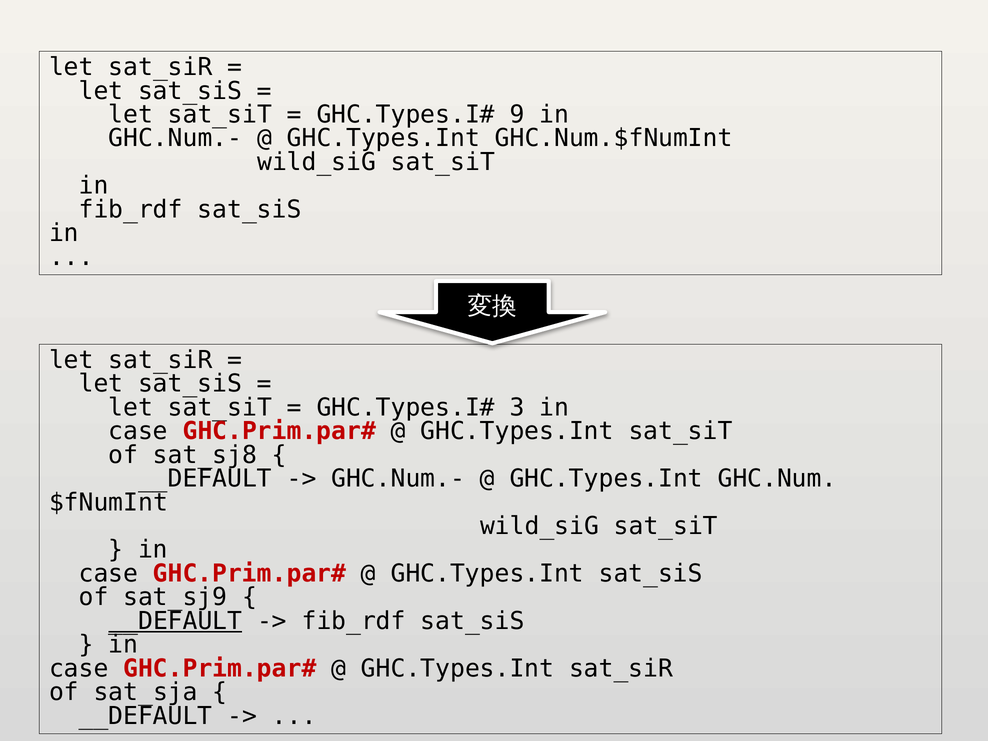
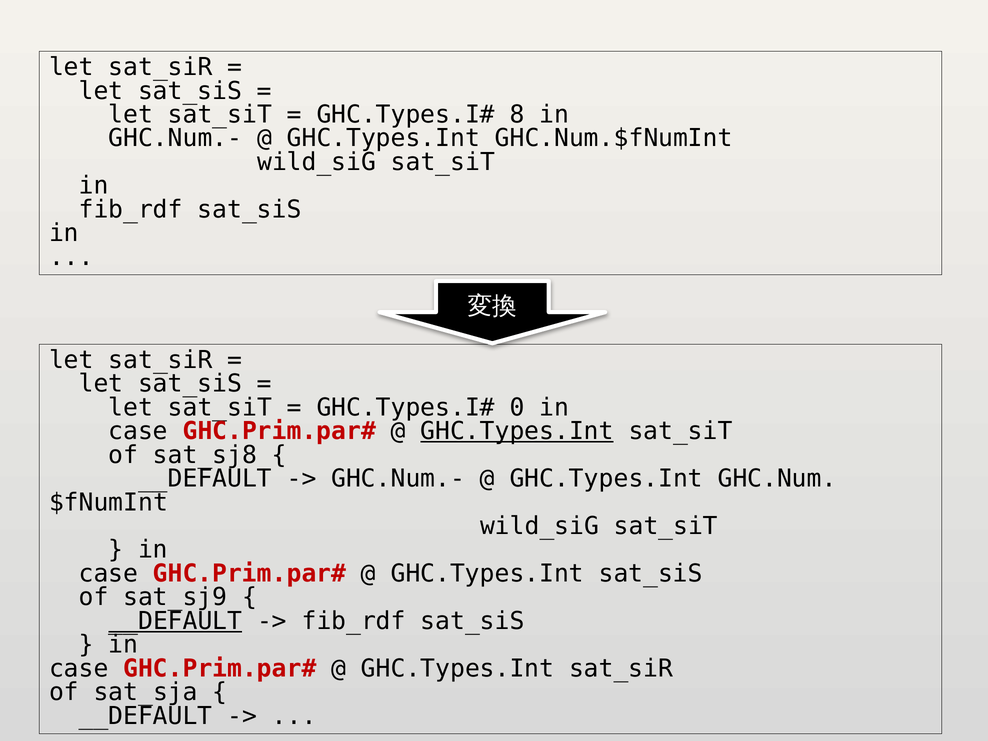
9: 9 -> 8
3: 3 -> 0
GHC.Types.Int at (517, 431) underline: none -> present
